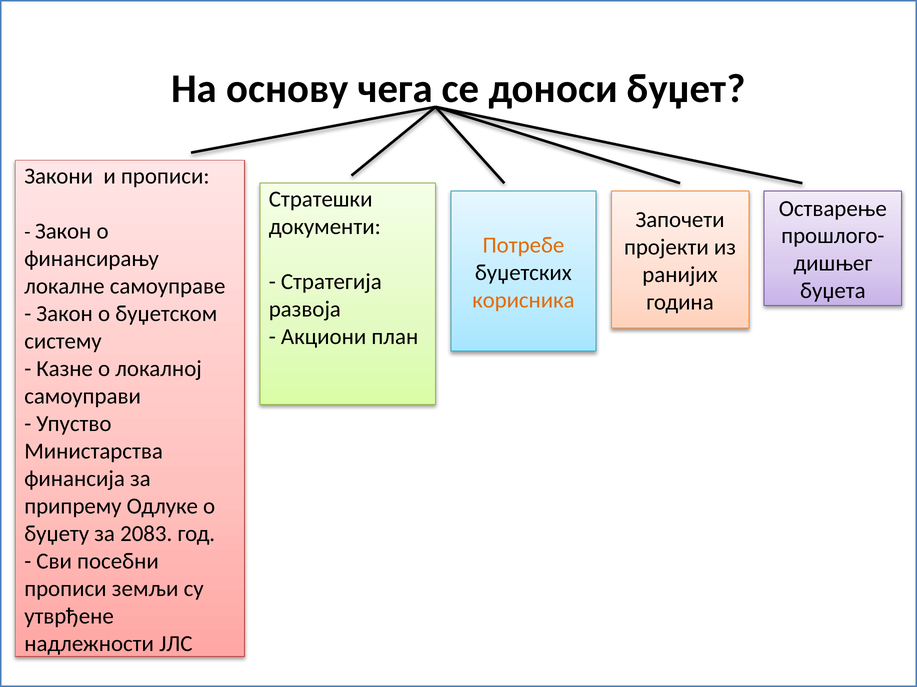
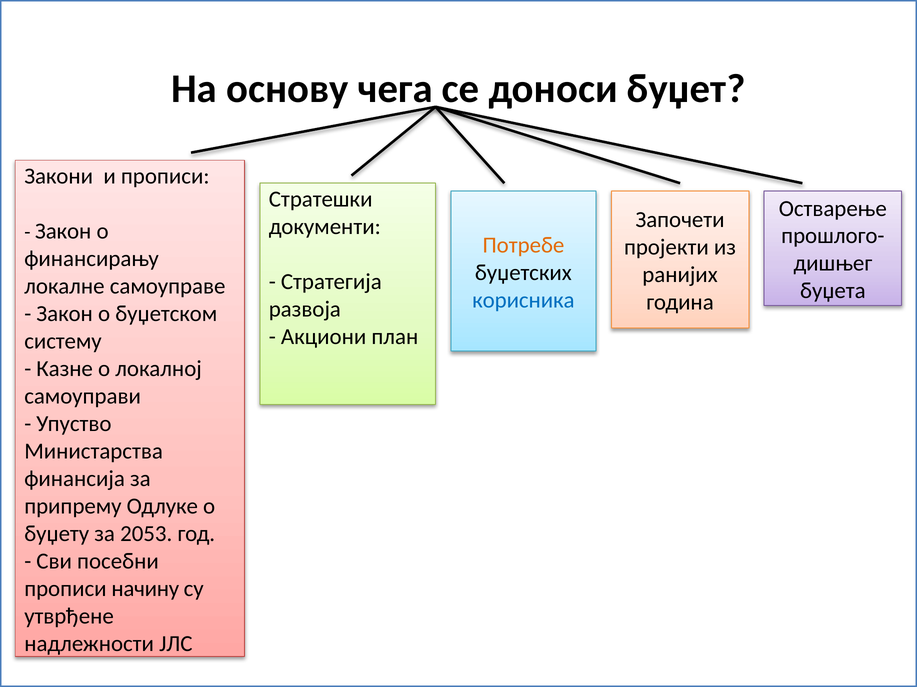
корисника colour: orange -> blue
2083: 2083 -> 2053
земљи: земљи -> начину
